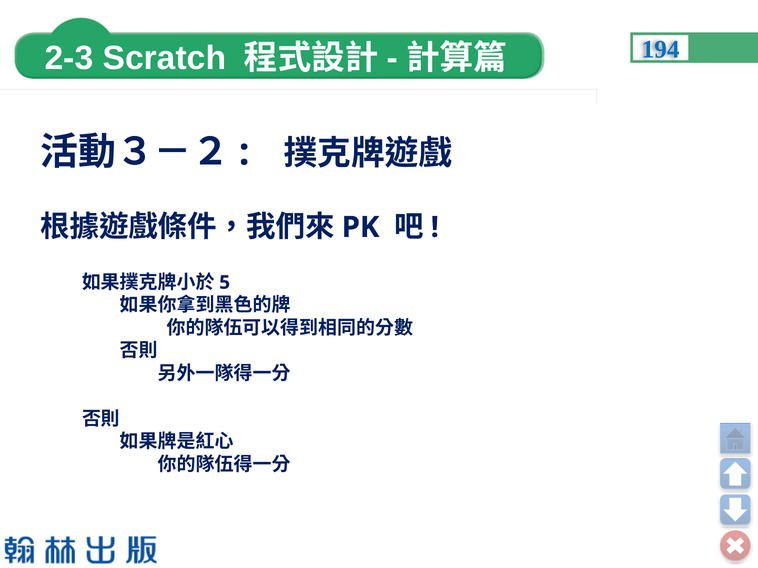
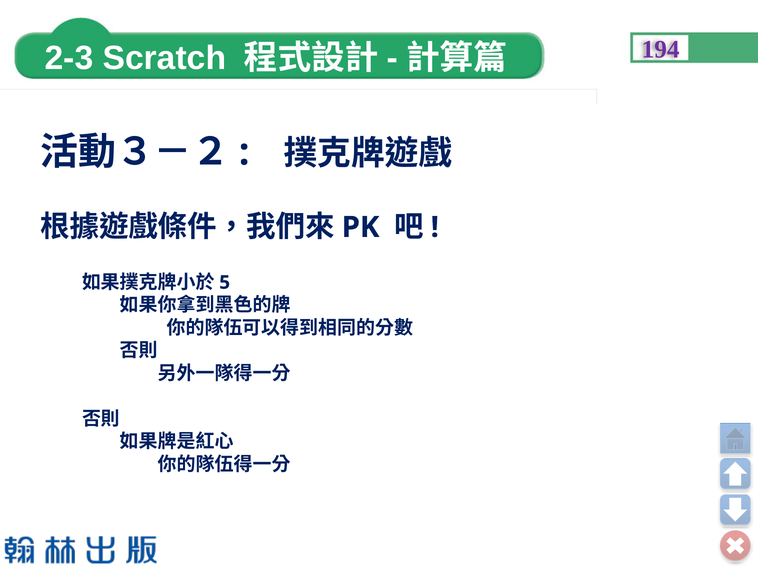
194 colour: blue -> purple
